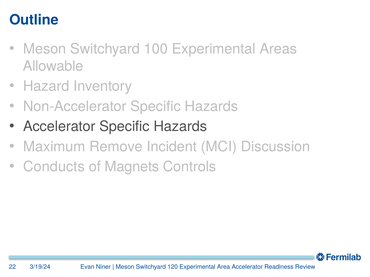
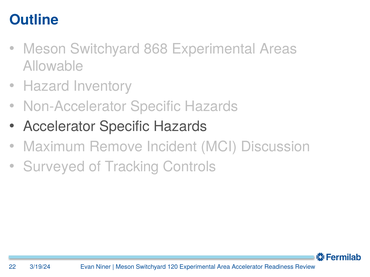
100: 100 -> 868
Conducts: Conducts -> Surveyed
Magnets: Magnets -> Tracking
